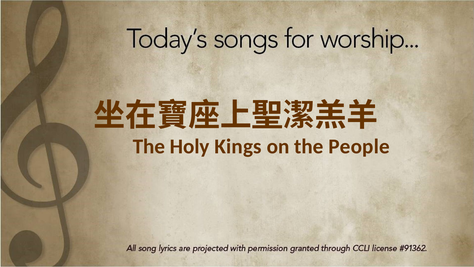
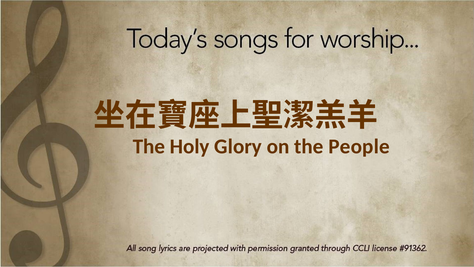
Kings: Kings -> Glory
